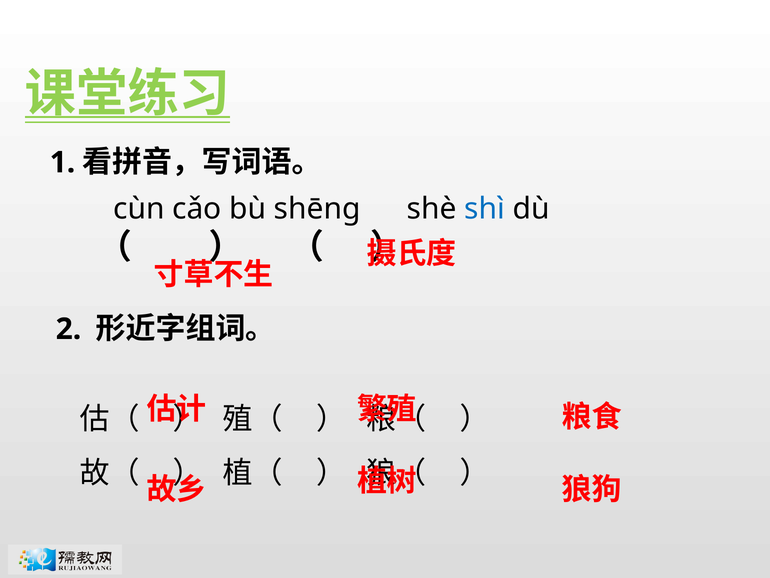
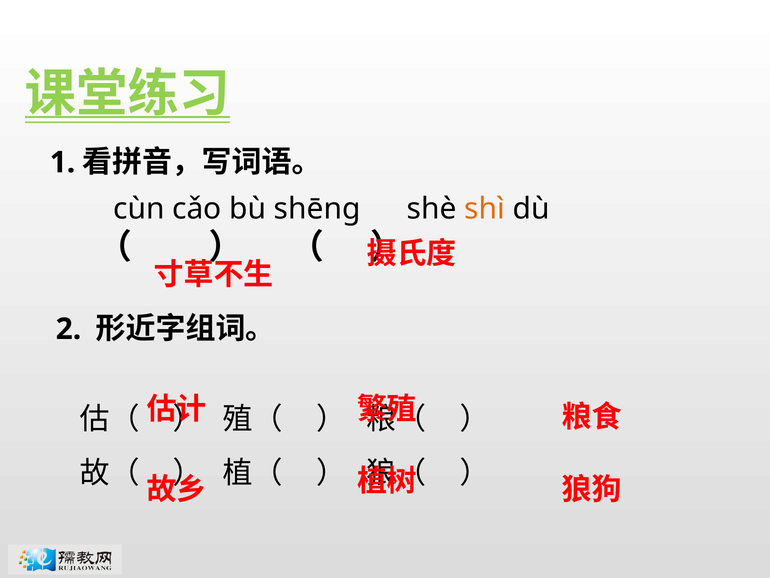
shì colour: blue -> orange
